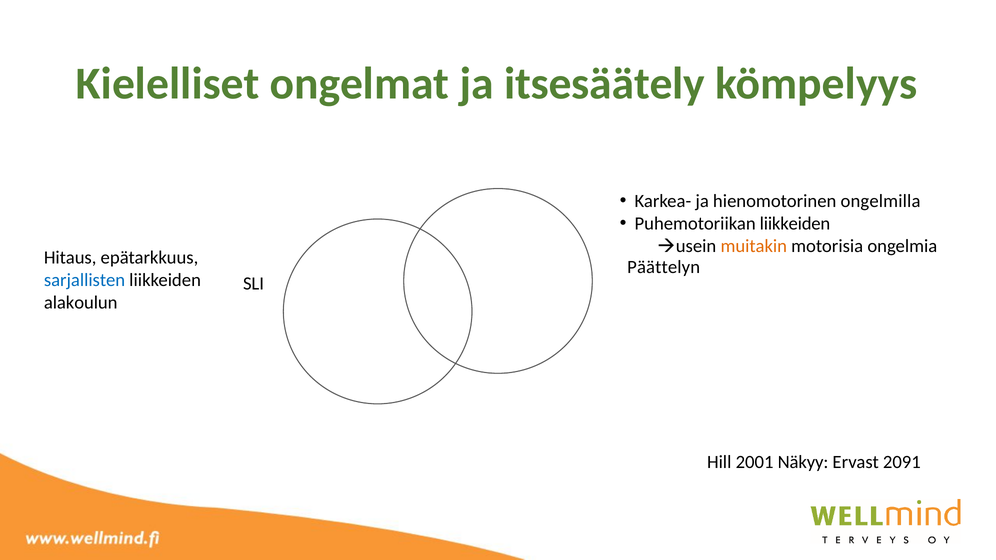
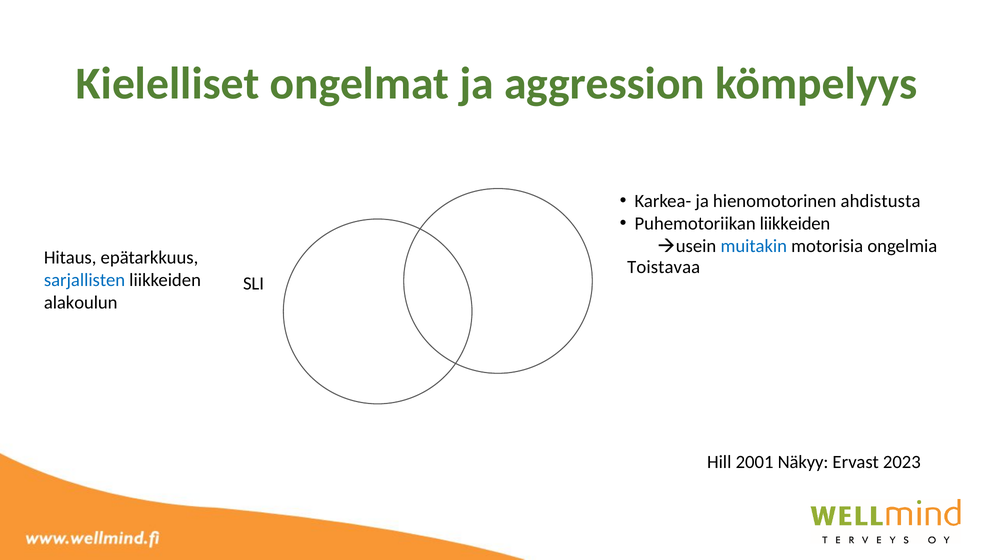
itsesäätely: itsesäätely -> aggression
ongelmilla: ongelmilla -> ahdistusta
muitakin colour: orange -> blue
Päättelyn: Päättelyn -> Toistavaa
2091: 2091 -> 2023
